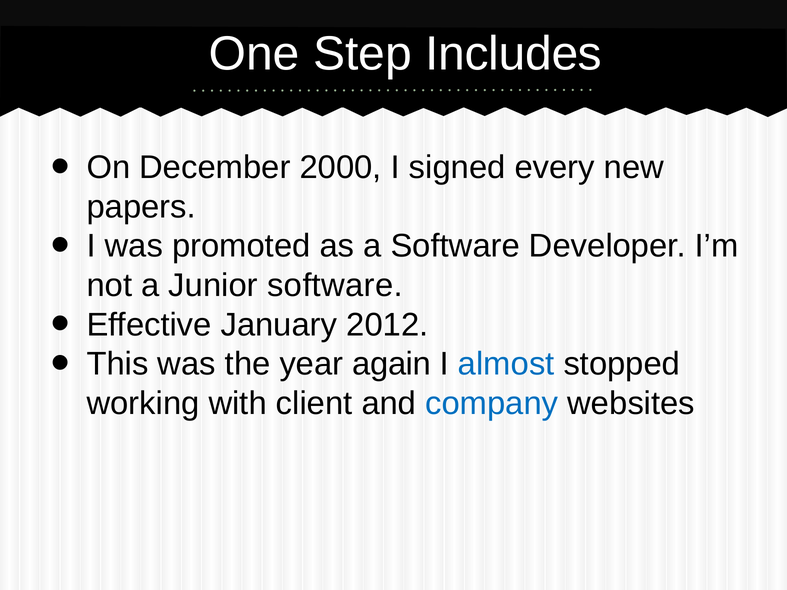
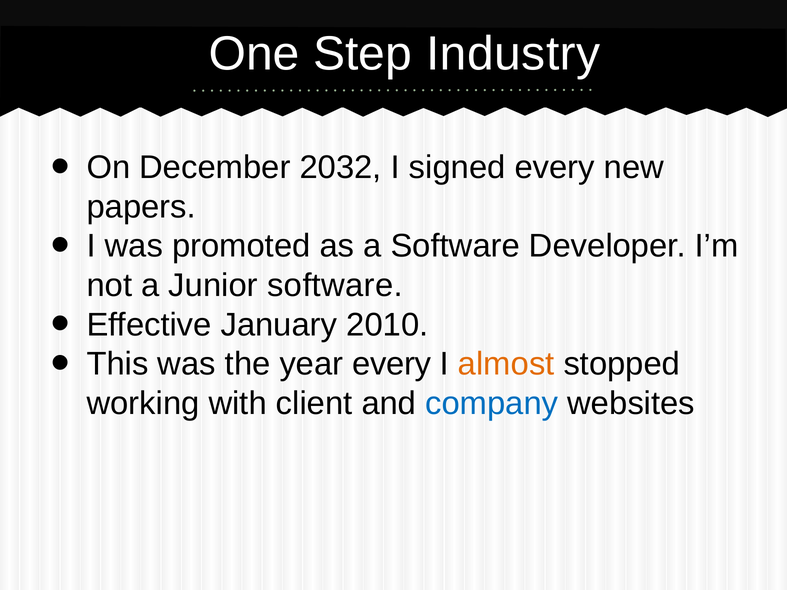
Includes: Includes -> Industry
2000: 2000 -> 2032
2012: 2012 -> 2010
year again: again -> every
almost colour: blue -> orange
